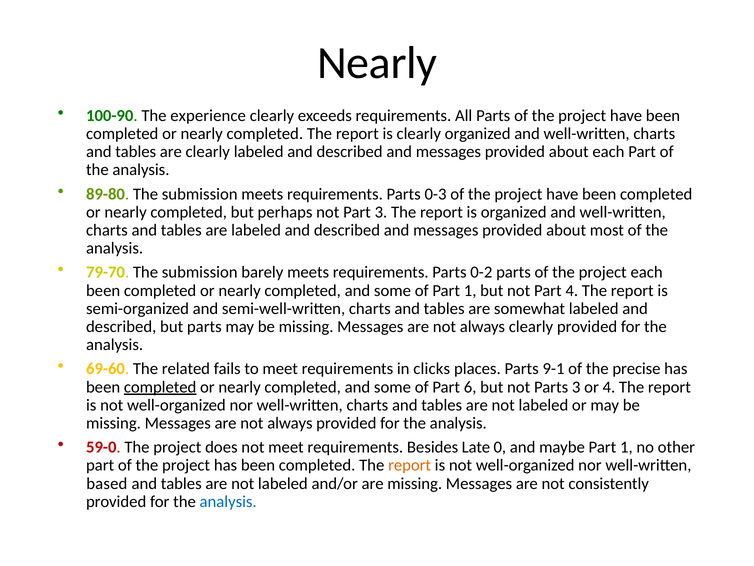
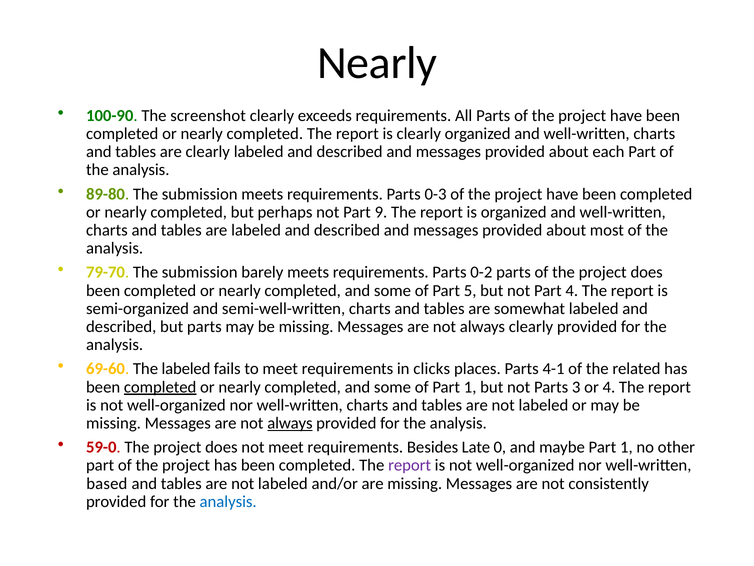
experience: experience -> screenshot
Part 3: 3 -> 9
of the project each: each -> does
of Part 1: 1 -> 5
The related: related -> labeled
9-1: 9-1 -> 4-1
precise: precise -> related
of Part 6: 6 -> 1
always at (290, 423) underline: none -> present
report at (410, 465) colour: orange -> purple
